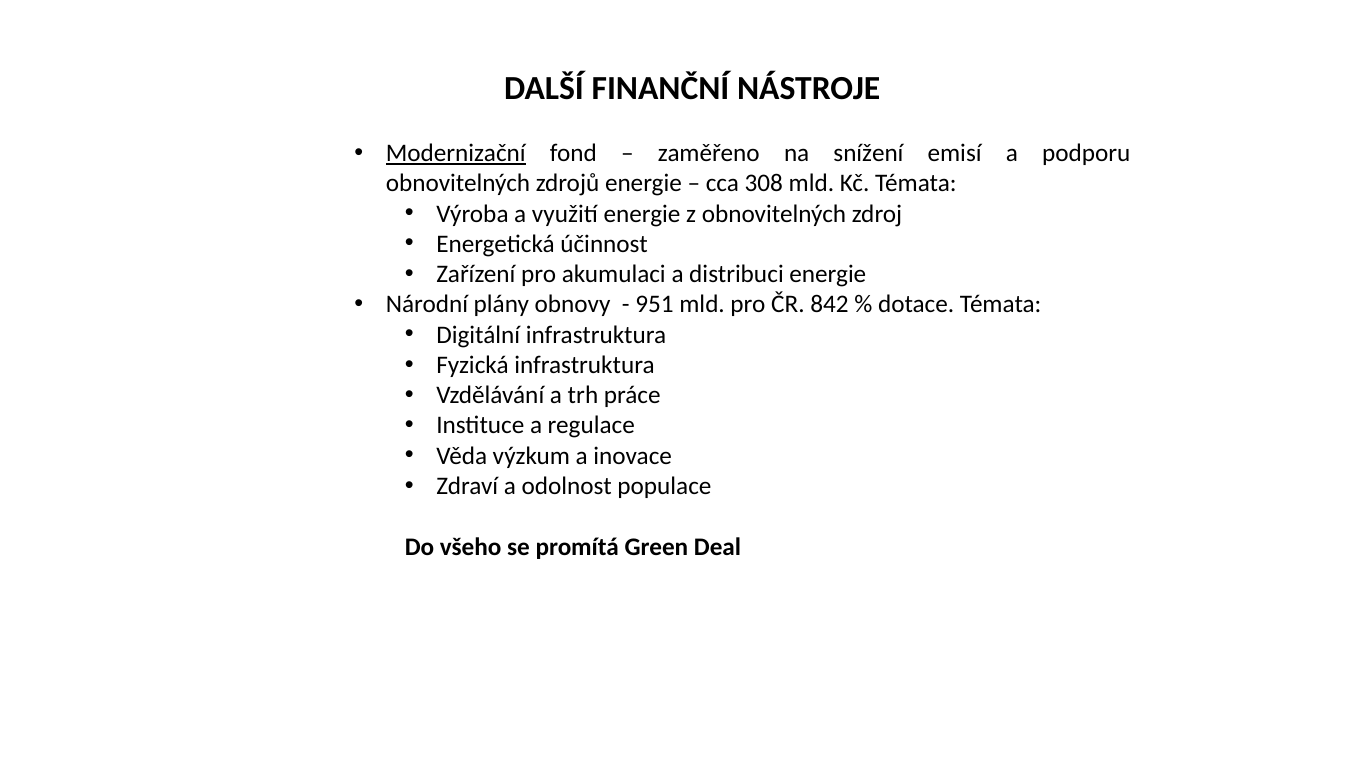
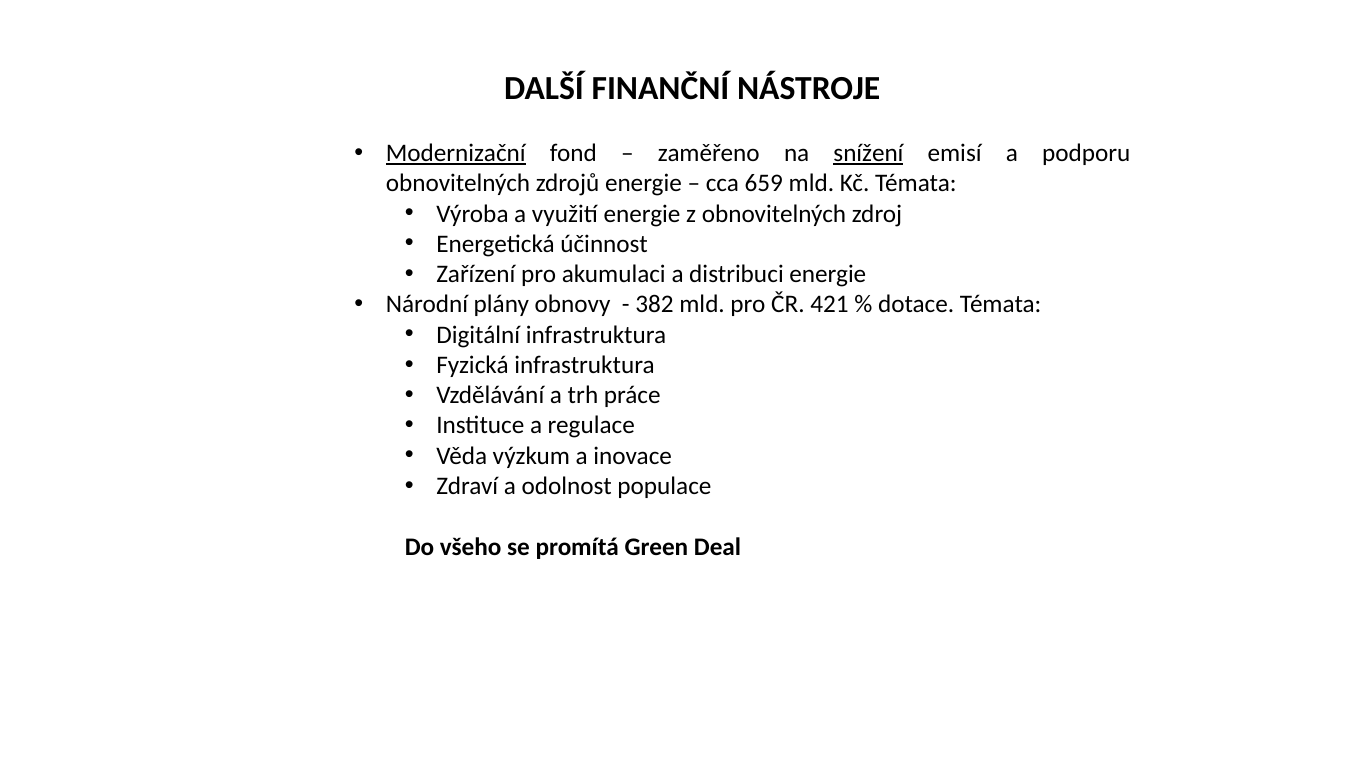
snížení underline: none -> present
308: 308 -> 659
951: 951 -> 382
842: 842 -> 421
